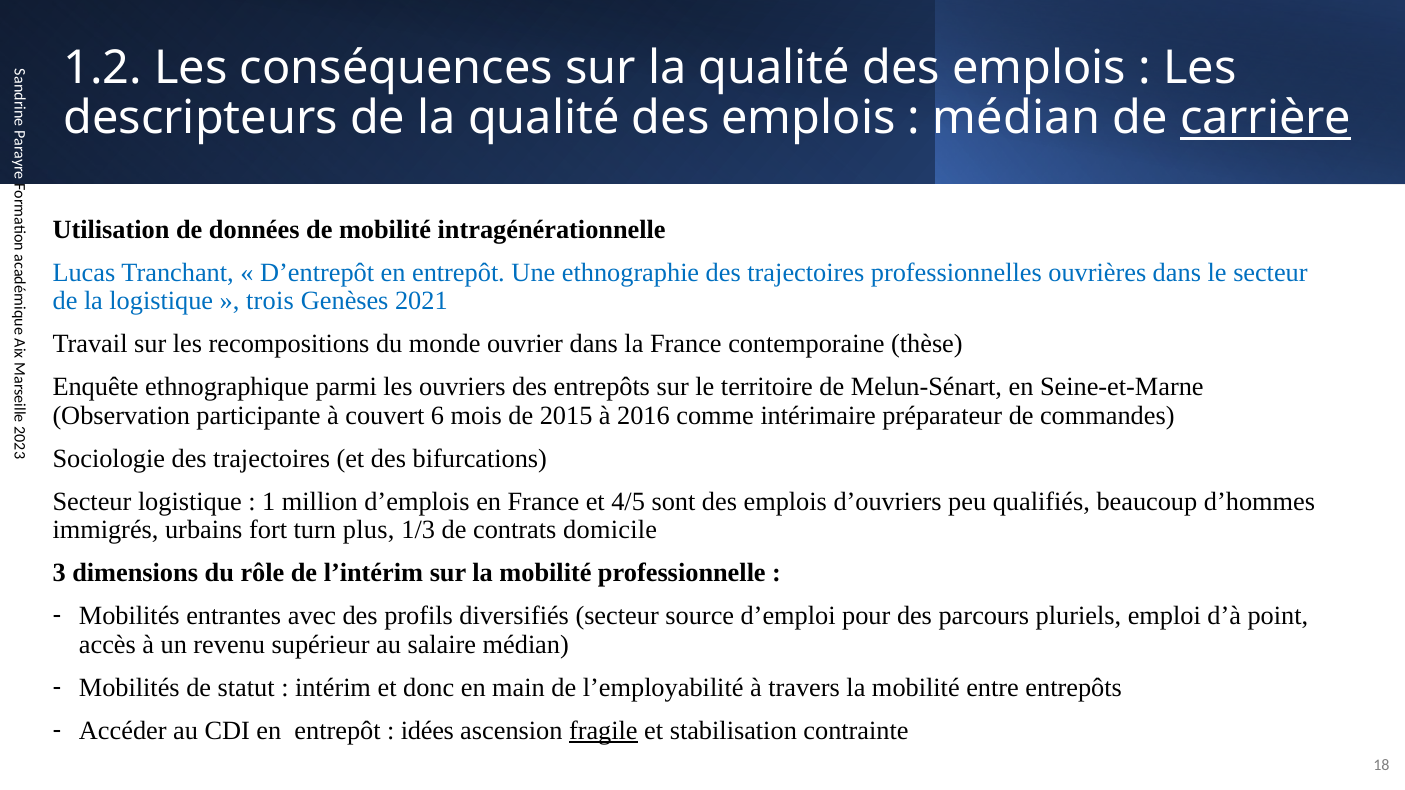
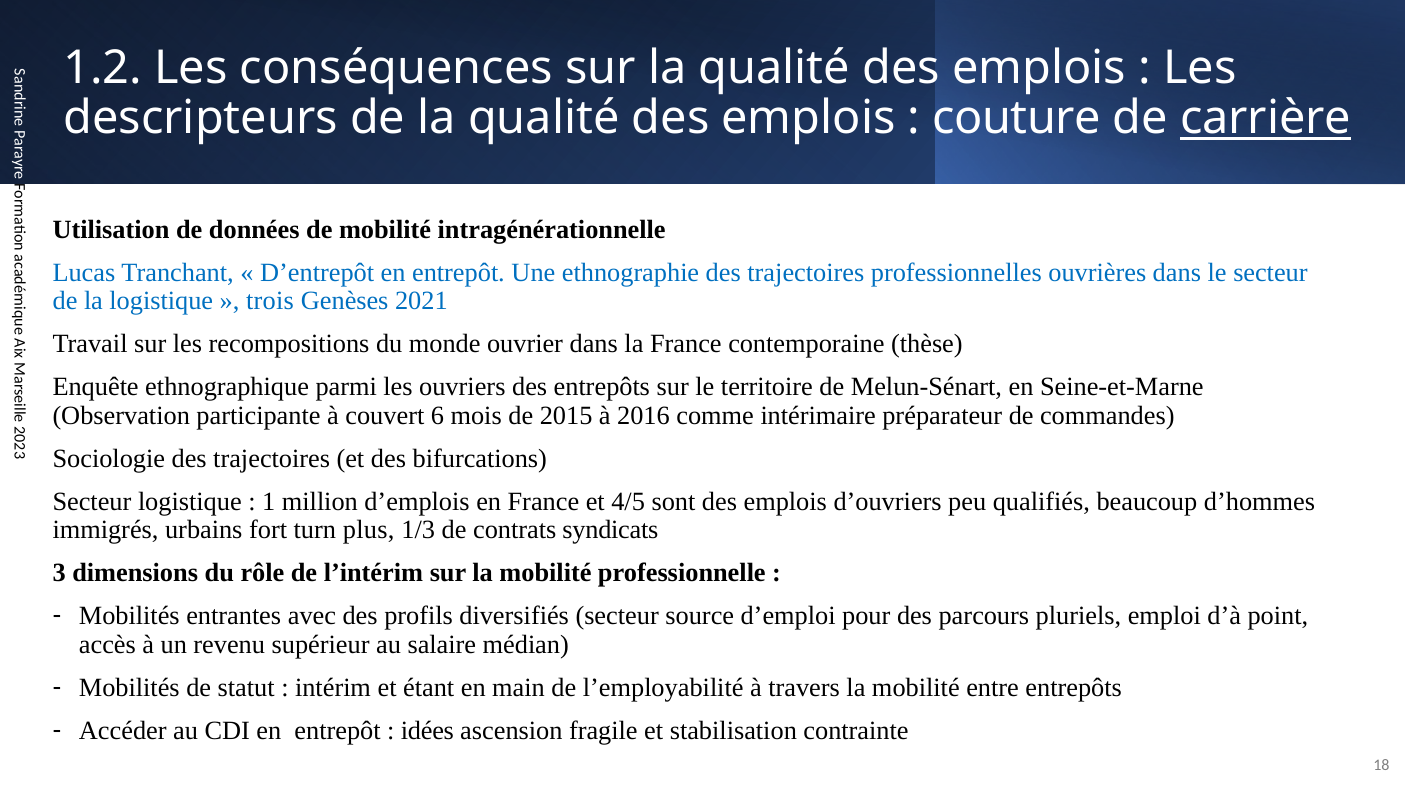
médian at (1016, 119): médian -> couture
domicile: domicile -> syndicats
donc: donc -> étant
fragile underline: present -> none
